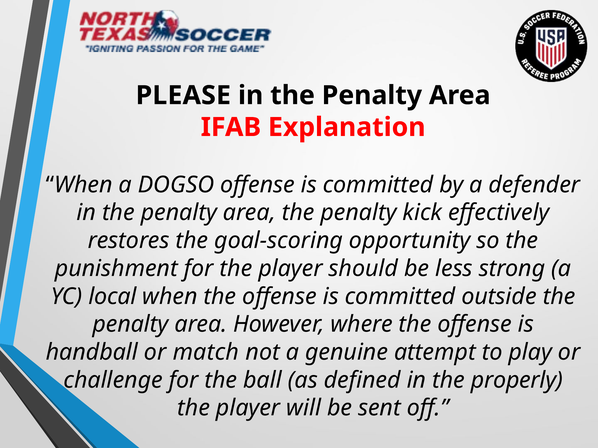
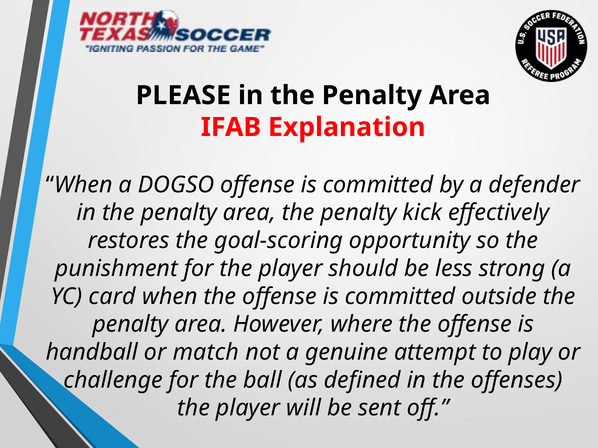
local: local -> card
properly: properly -> offenses
